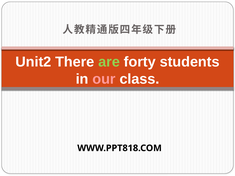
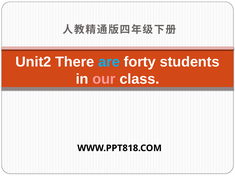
are colour: light green -> light blue
